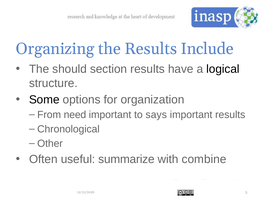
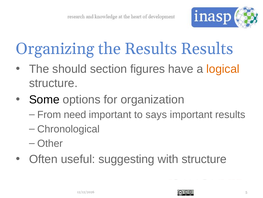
Results Include: Include -> Results
section results: results -> figures
logical colour: black -> orange
summarize: summarize -> suggesting
with combine: combine -> structure
